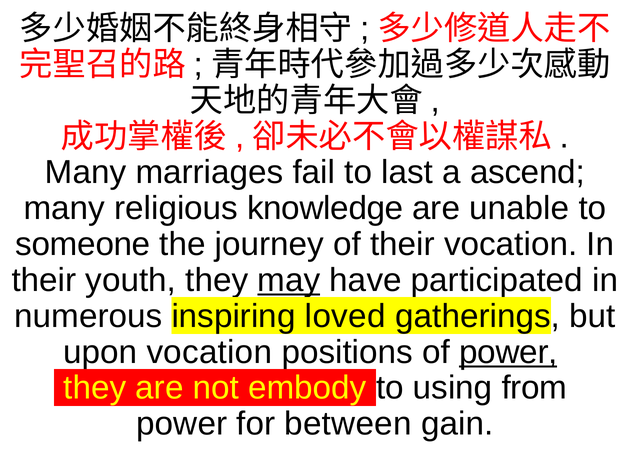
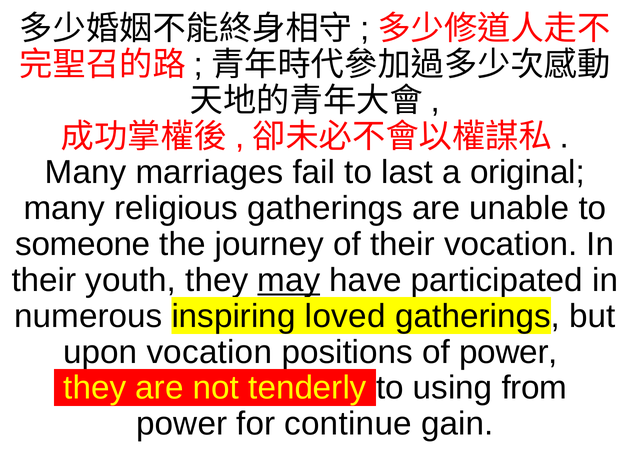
ascend: ascend -> original
religious knowledge: knowledge -> gatherings
power at (508, 352) underline: present -> none
embody: embody -> tenderly
between: between -> continue
